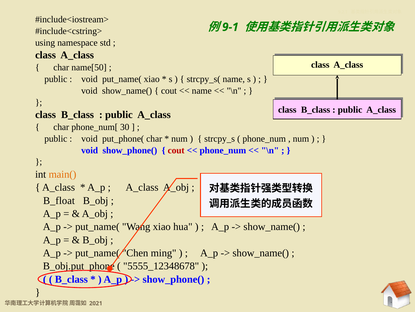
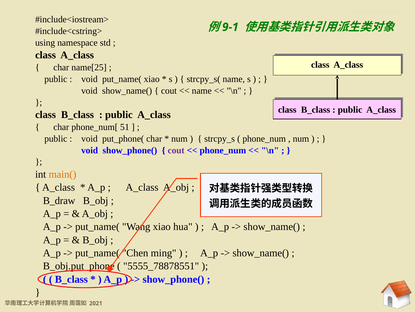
name[50: name[50 -> name[25
30: 30 -> 51
cout at (176, 150) colour: red -> purple
B_float: B_float -> B_draw
5555_12348678: 5555_12348678 -> 5555_78878551
